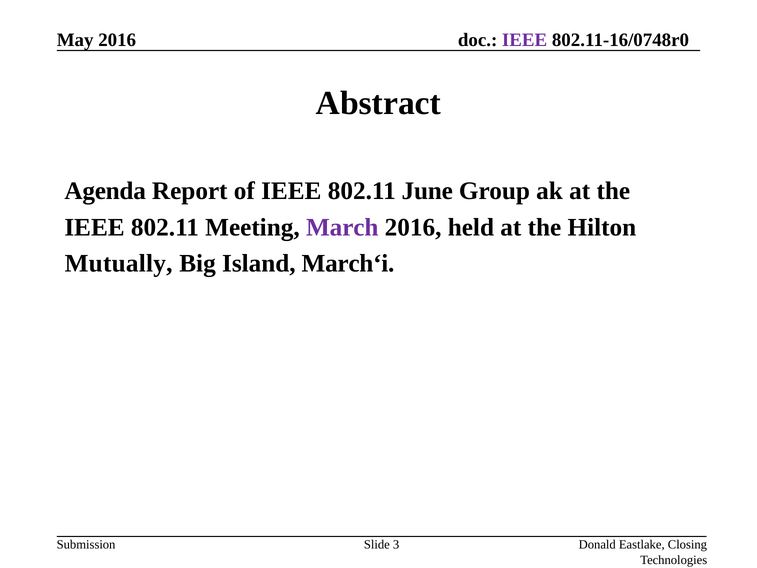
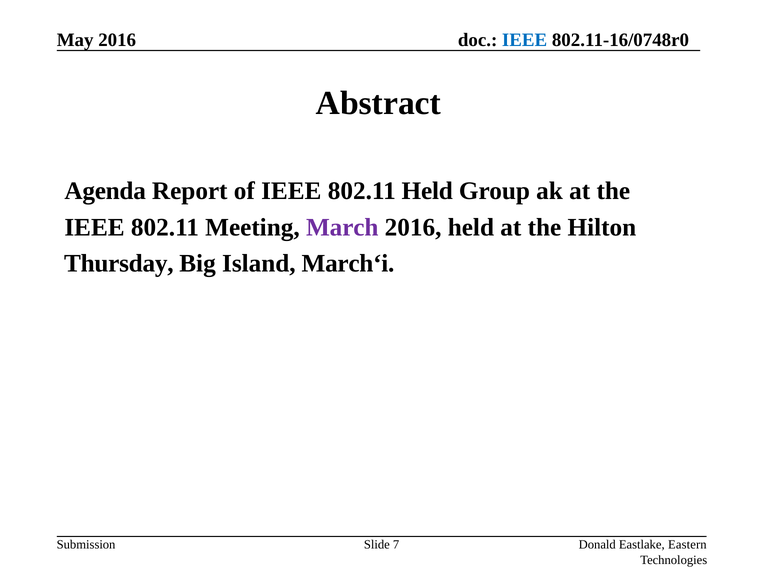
IEEE at (525, 40) colour: purple -> blue
802.11 June: June -> Held
Mutually: Mutually -> Thursday
3: 3 -> 7
Closing: Closing -> Eastern
